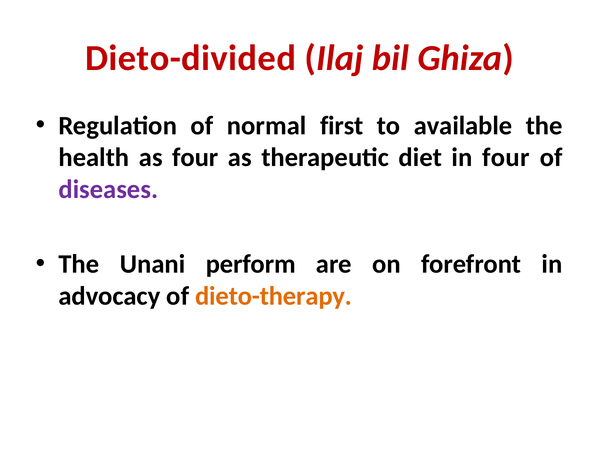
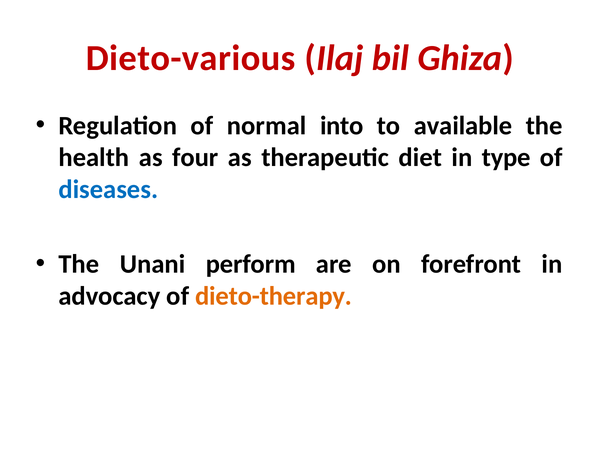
Dieto-divided: Dieto-divided -> Dieto-various
first: first -> into
in four: four -> type
diseases colour: purple -> blue
